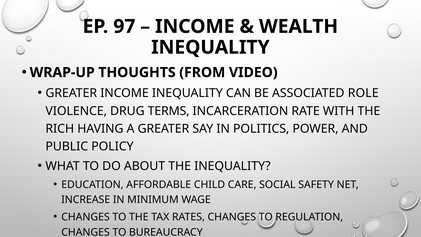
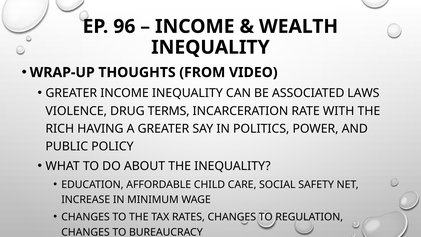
97: 97 -> 96
ROLE: ROLE -> LAWS
